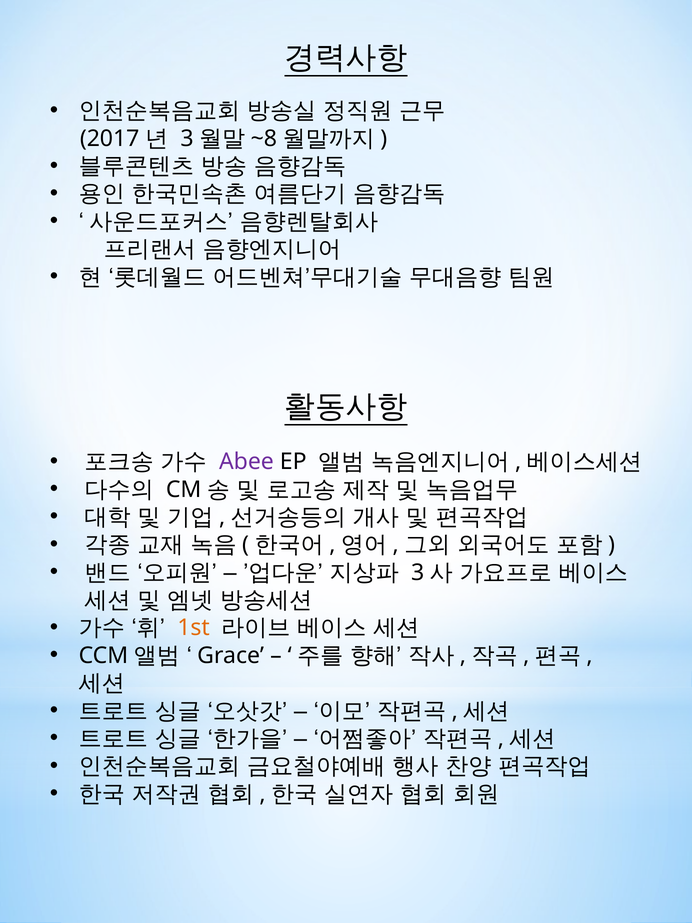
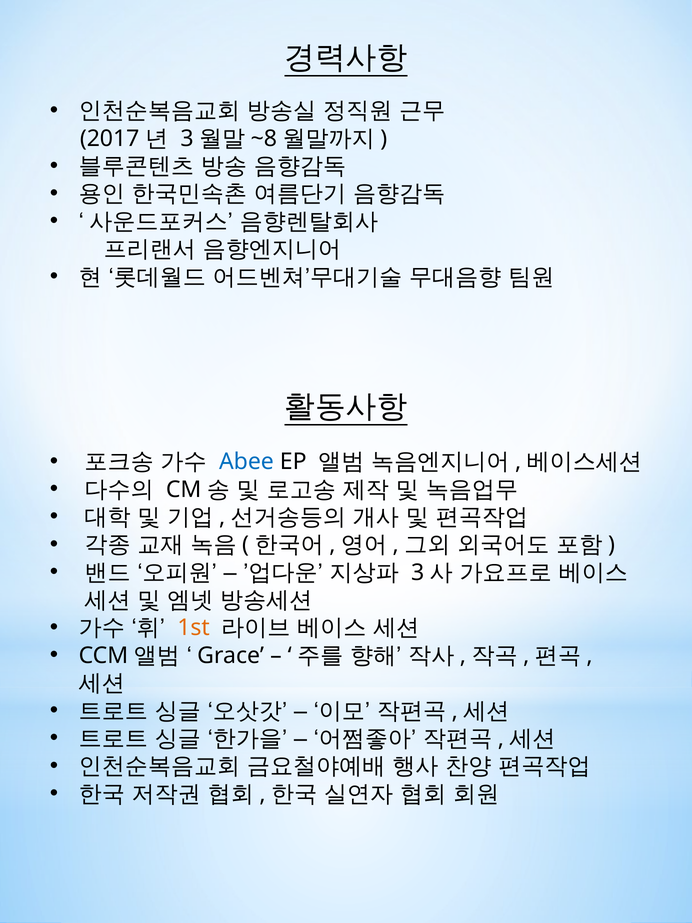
Abee colour: purple -> blue
